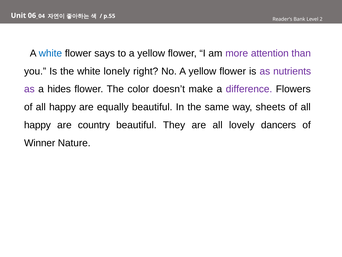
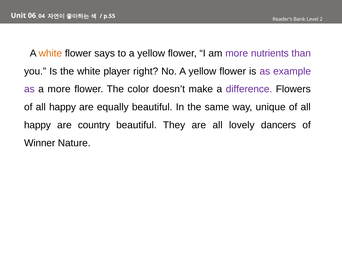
white at (50, 53) colour: blue -> orange
attention: attention -> nutrients
lonely: lonely -> player
nutrients: nutrients -> example
a hides: hides -> more
sheets: sheets -> unique
